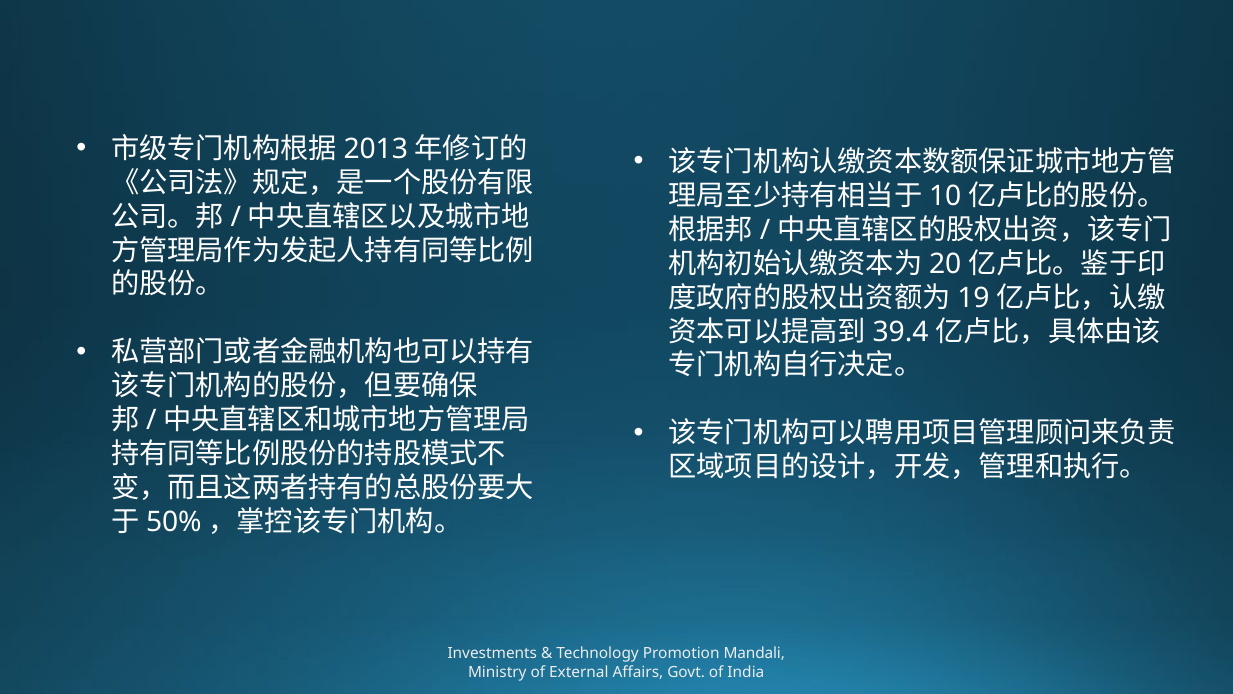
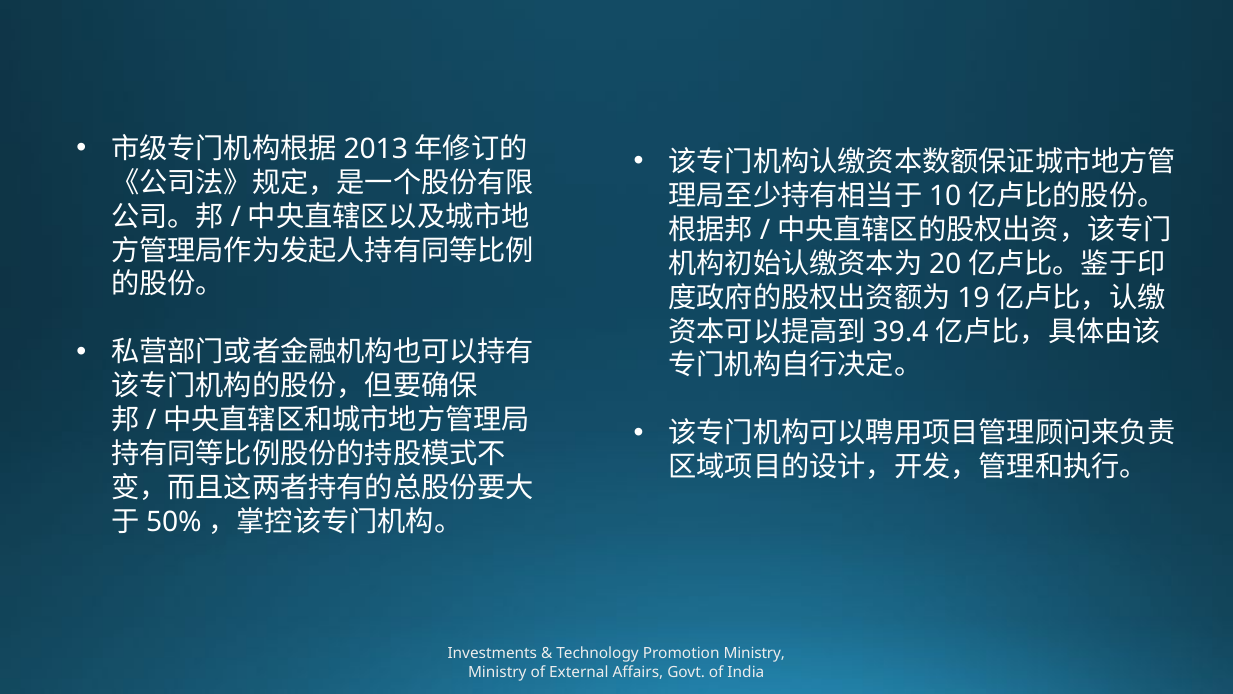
Promotion Mandali: Mandali -> Ministry
